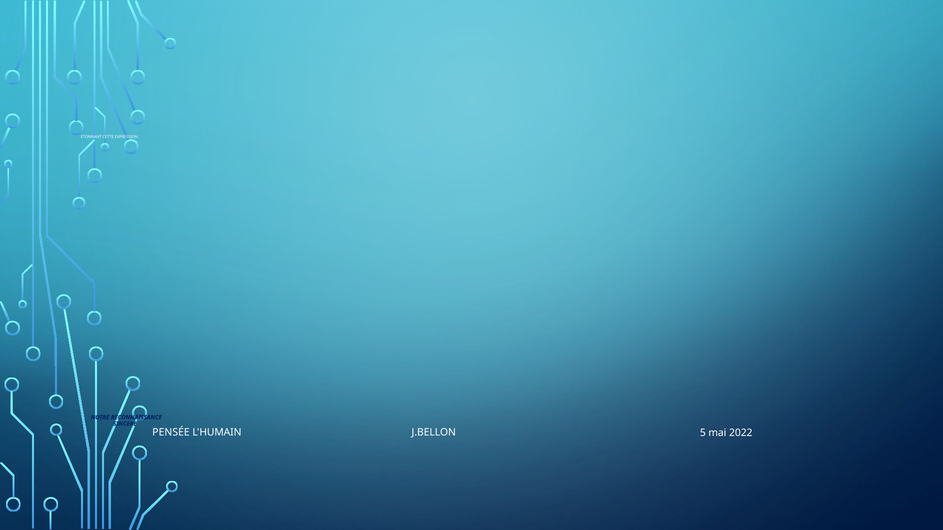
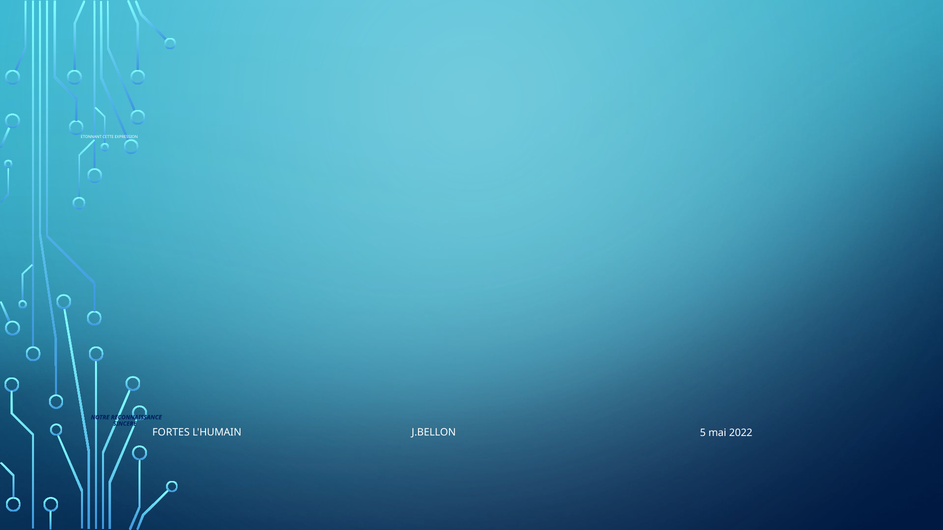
PENSÉE: PENSÉE -> FORTES
